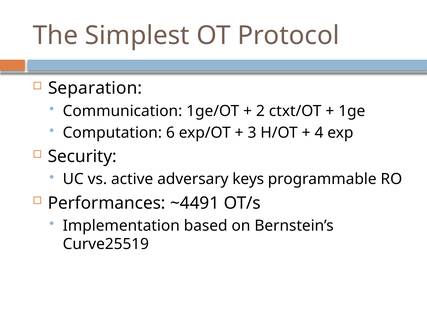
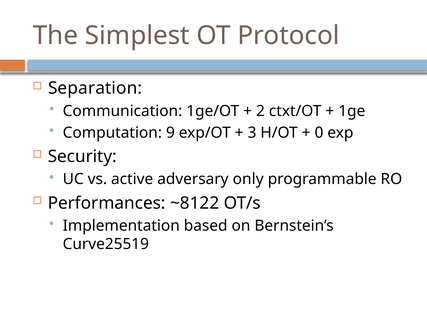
6: 6 -> 9
4: 4 -> 0
keys: keys -> only
~4491: ~4491 -> ~8122
